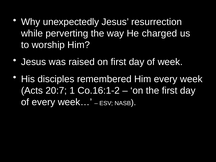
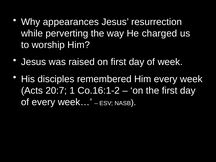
unexpectedly: unexpectedly -> appearances
